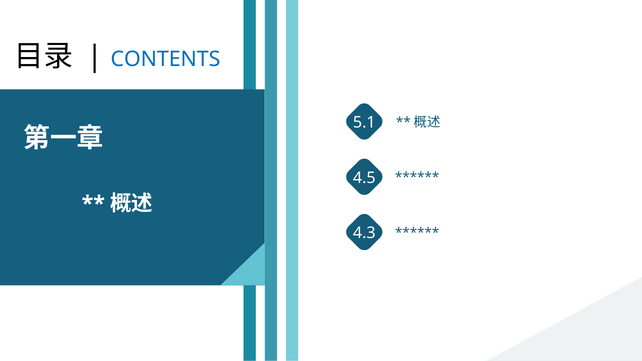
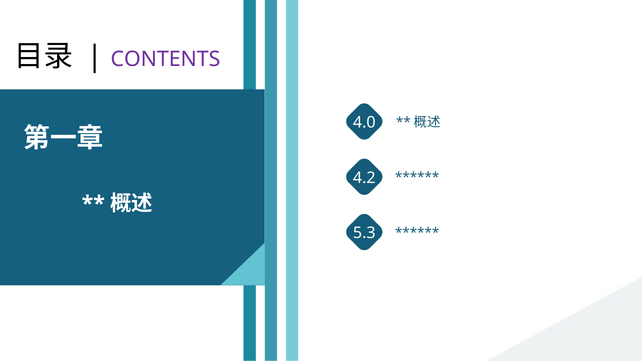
CONTENTS colour: blue -> purple
5.1: 5.1 -> 4.0
4.5: 4.5 -> 4.2
4.3: 4.3 -> 5.3
